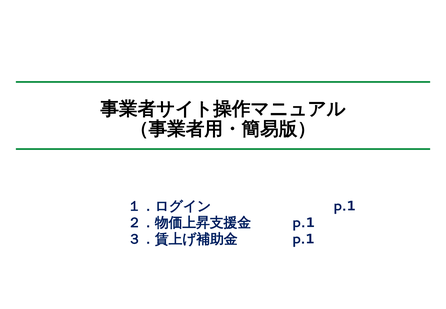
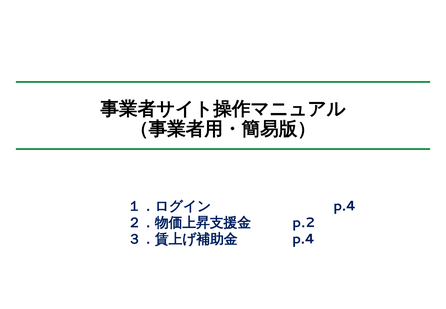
p.1 at (345, 206): p.1 -> p.4
p.1 at (304, 222): p.1 -> p.2
p.1 at (303, 239): p.1 -> p.4
